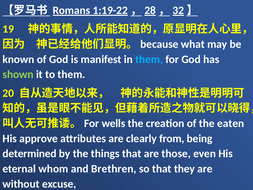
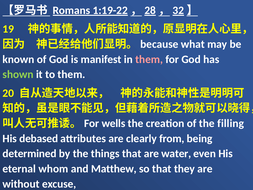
them at (149, 59) colour: light blue -> pink
eaten: eaten -> filling
approve: approve -> debased
those: those -> water
Brethren: Brethren -> Matthew
